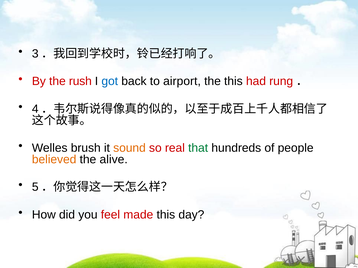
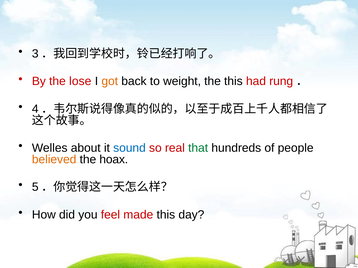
rush: rush -> lose
got colour: blue -> orange
airport: airport -> weight
brush: brush -> about
sound colour: orange -> blue
alive: alive -> hoax
